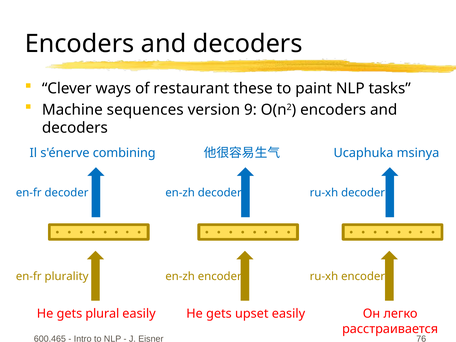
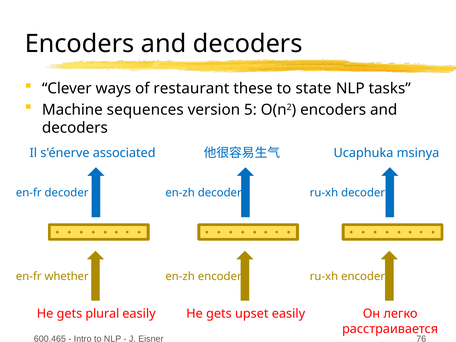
paint: paint -> state
9: 9 -> 5
combining: combining -> associated
plurality: plurality -> whether
